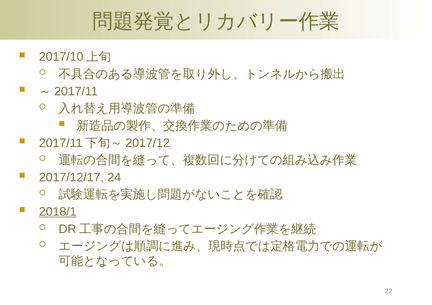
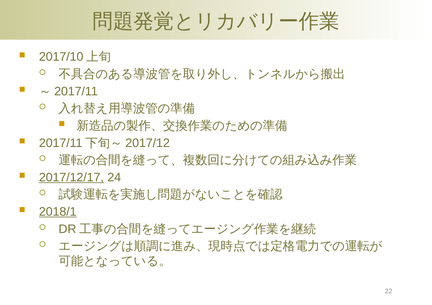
2017/12/17 underline: none -> present
